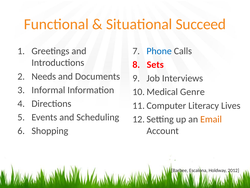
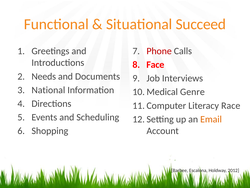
Phone colour: blue -> red
Sets: Sets -> Face
Informal: Informal -> National
Lives: Lives -> Race
